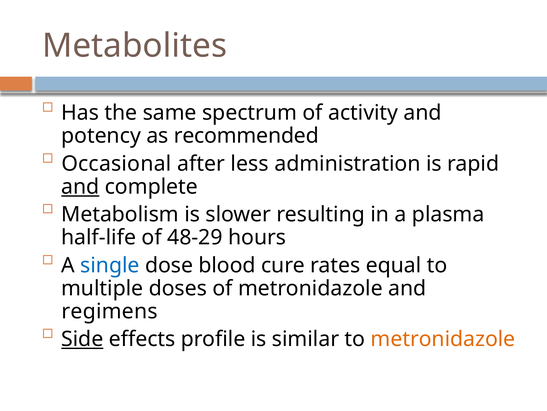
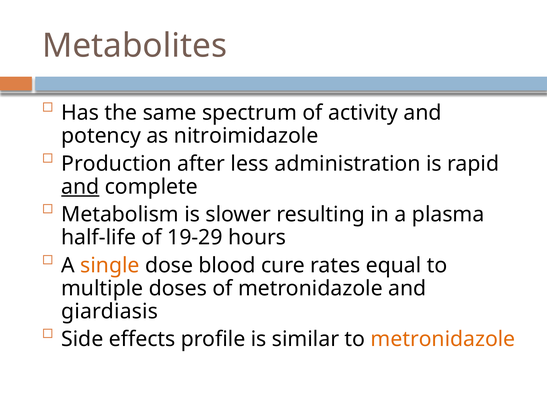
recommended: recommended -> nitroimidazole
Occasional: Occasional -> Production
48-29: 48-29 -> 19-29
single colour: blue -> orange
regimens: regimens -> giardiasis
Side underline: present -> none
